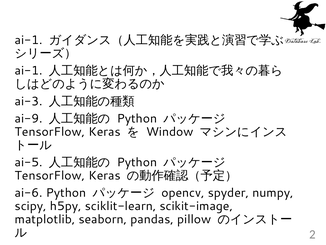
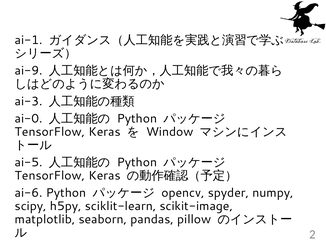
ai-1 at (29, 71): ai-1 -> ai-9
ai-9: ai-9 -> ai-0
